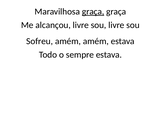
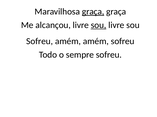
sou at (99, 25) underline: none -> present
amém estava: estava -> sofreu
sempre estava: estava -> sofreu
